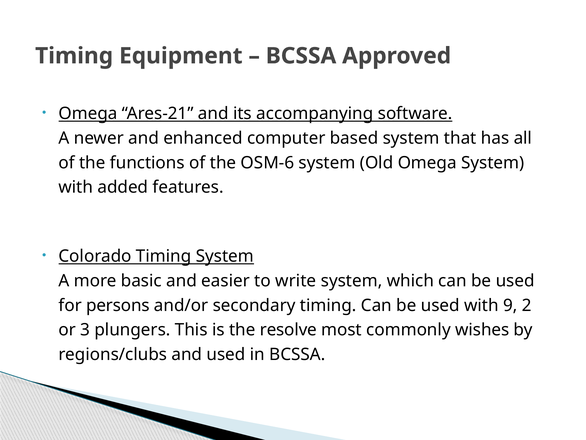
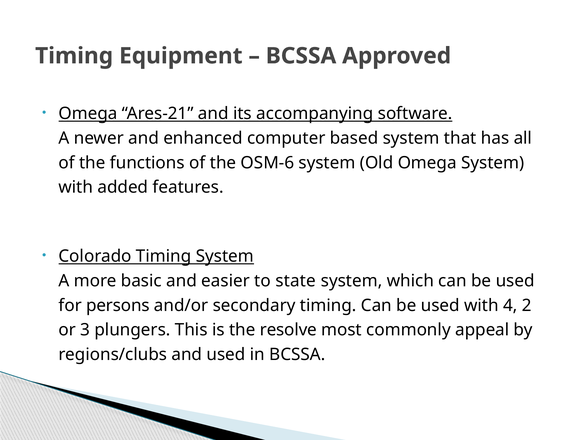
write: write -> state
9: 9 -> 4
wishes: wishes -> appeal
